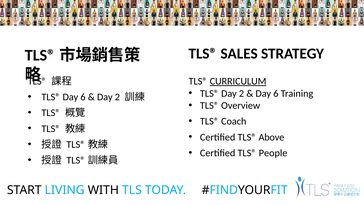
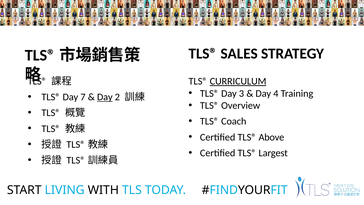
TLS® Day 2: 2 -> 3
6 at (276, 93): 6 -> 4
TLS® Day 6: 6 -> 7
Day at (105, 97) underline: none -> present
People: People -> Largest
